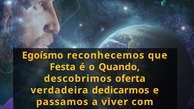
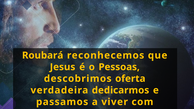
Egoísmo: Egoísmo -> Roubará
Festa: Festa -> Jesus
Quando: Quando -> Pessoas
